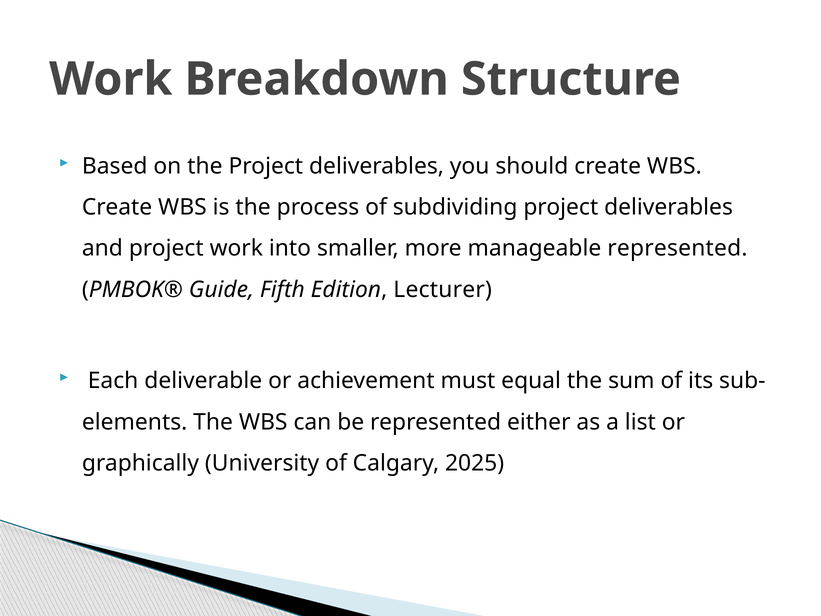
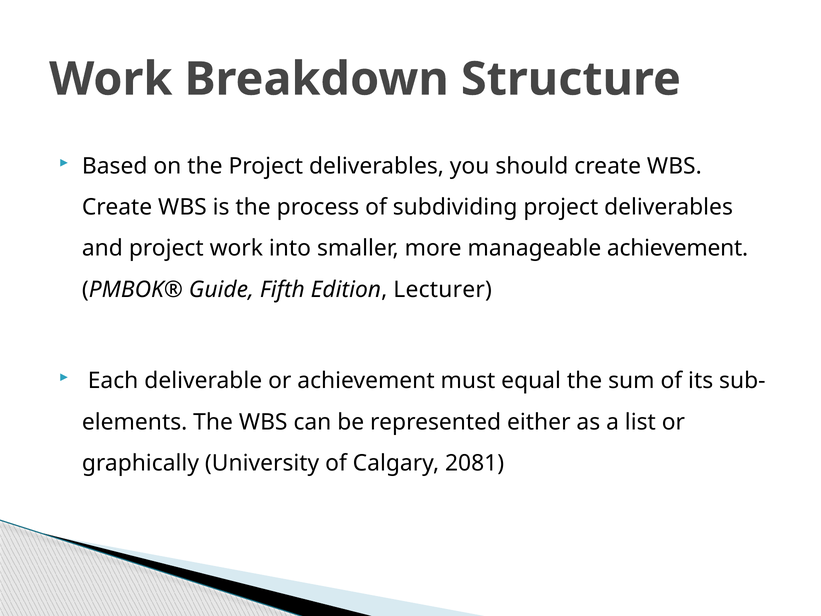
manageable represented: represented -> achievement
2025: 2025 -> 2081
